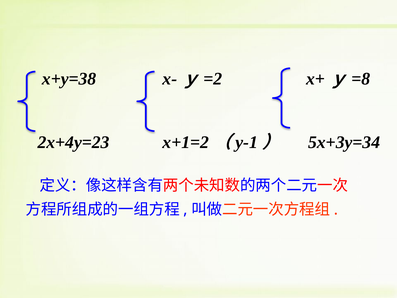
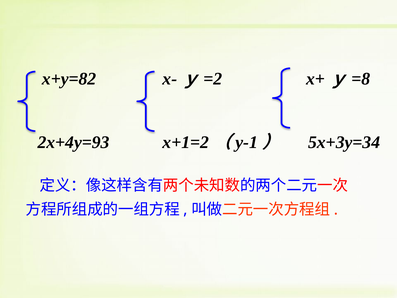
x+y=38: x+y=38 -> x+y=82
2x+4y=23: 2x+4y=23 -> 2x+4y=93
